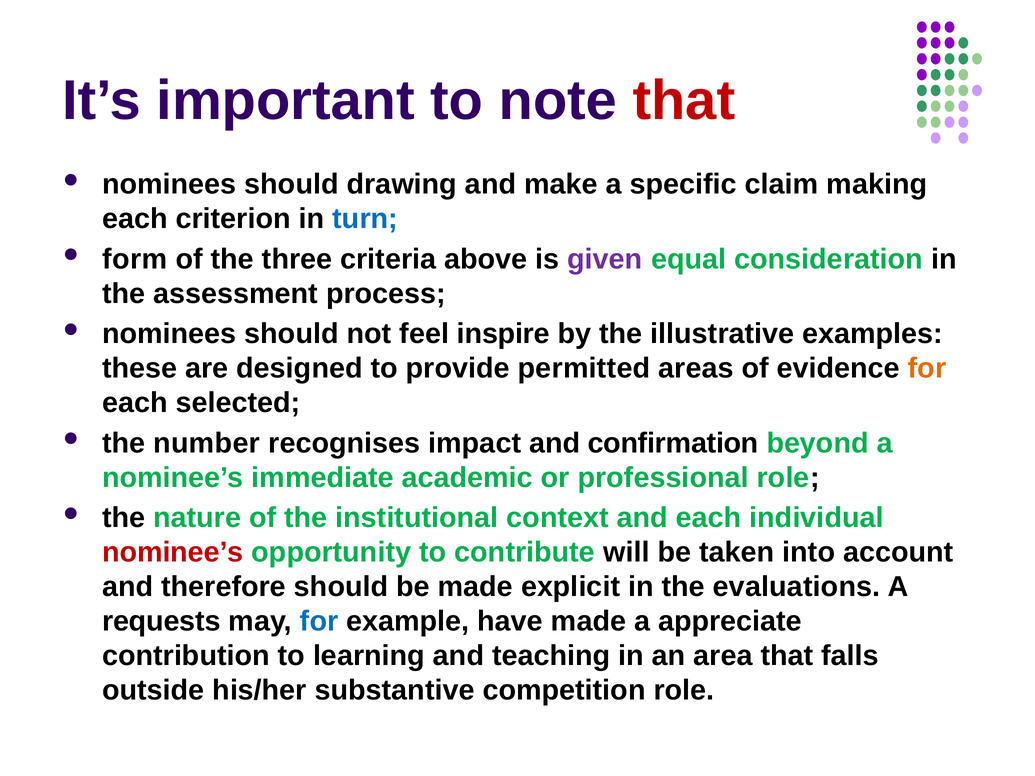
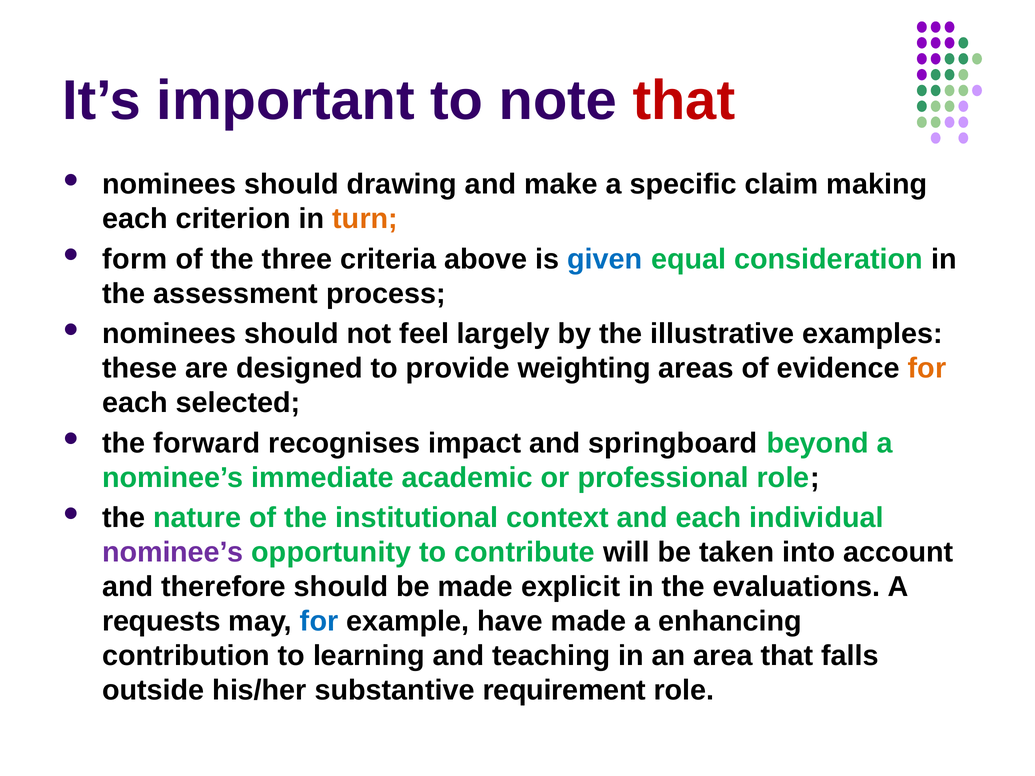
turn colour: blue -> orange
given colour: purple -> blue
inspire: inspire -> largely
permitted: permitted -> weighting
number: number -> forward
confirmation: confirmation -> springboard
nominee’s at (173, 553) colour: red -> purple
appreciate: appreciate -> enhancing
competition: competition -> requirement
